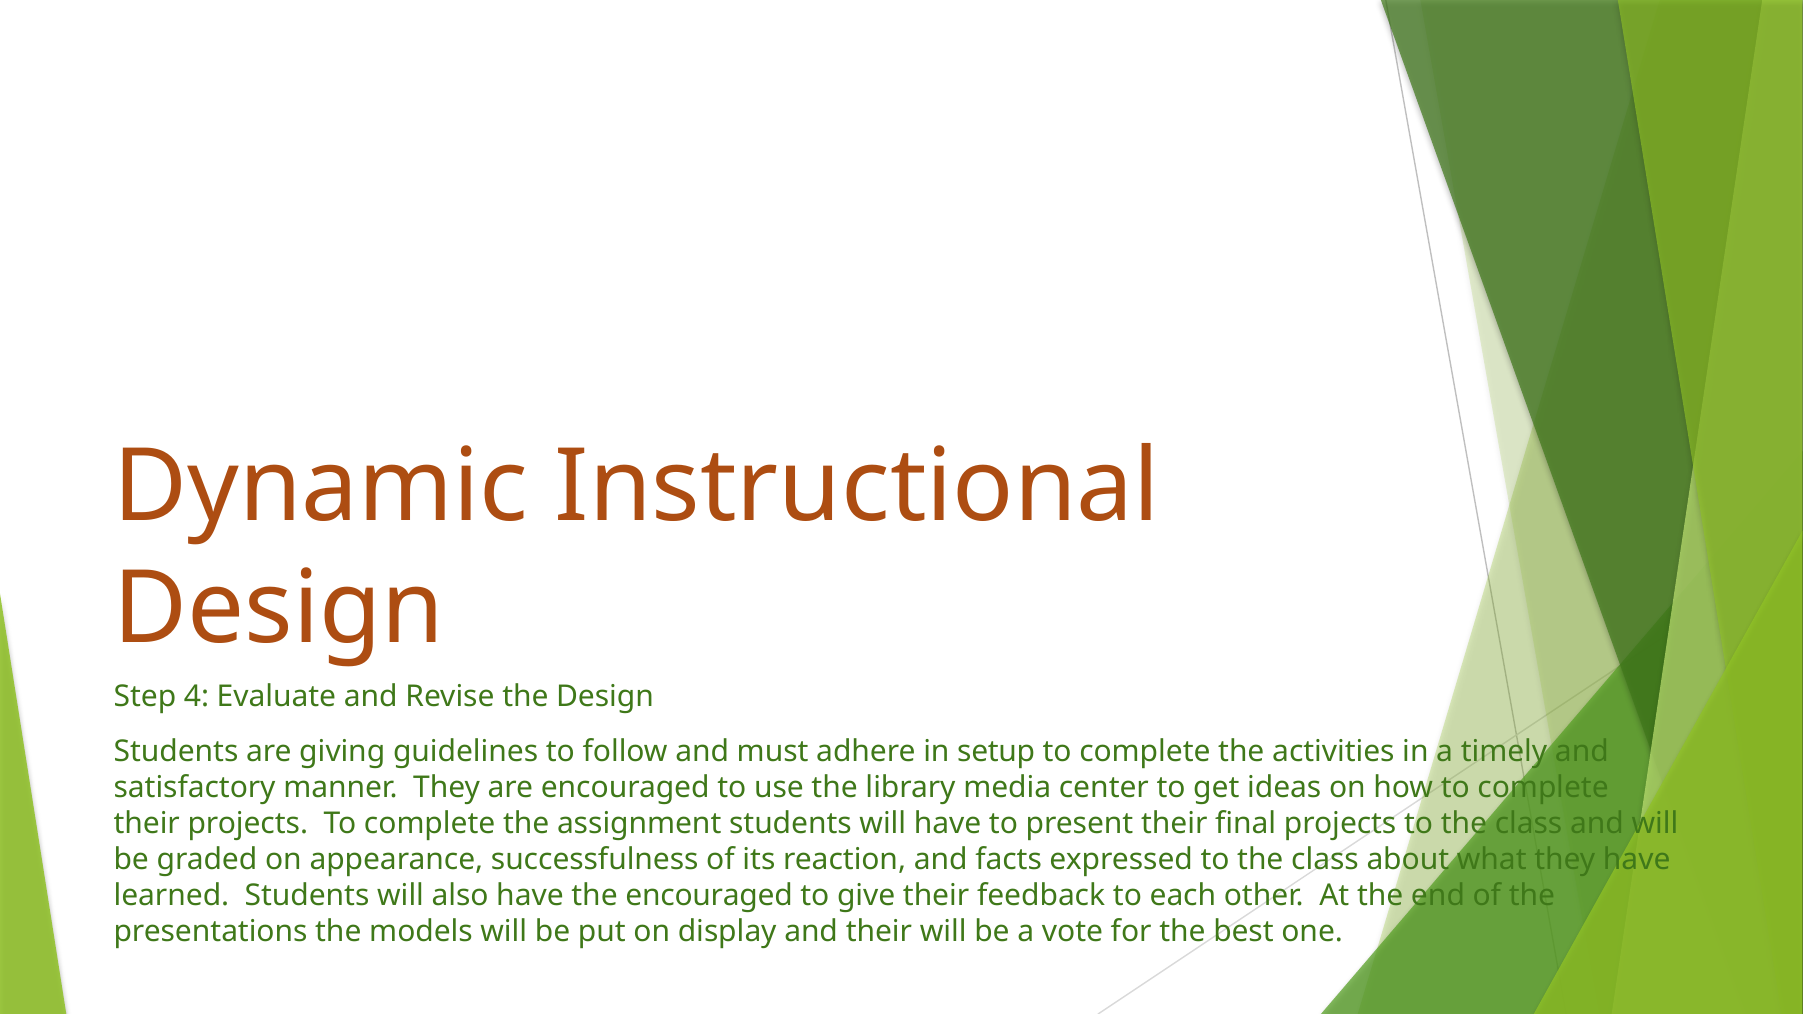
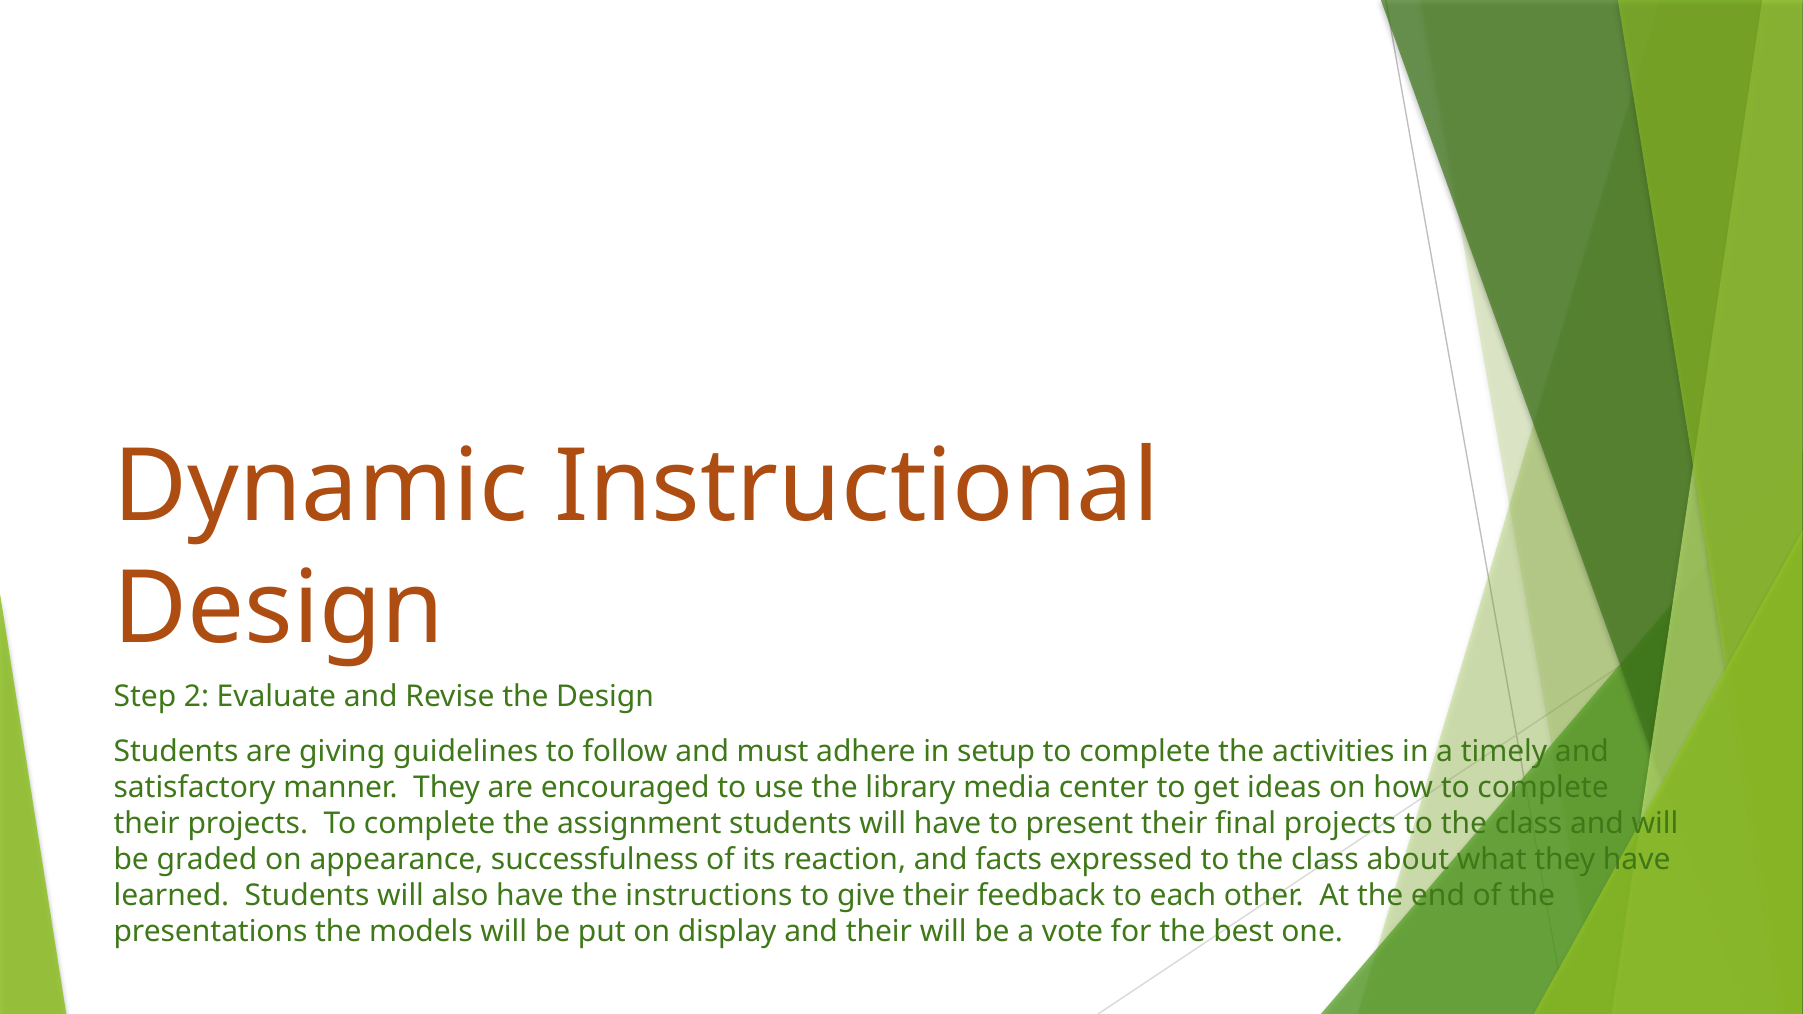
4: 4 -> 2
the encouraged: encouraged -> instructions
